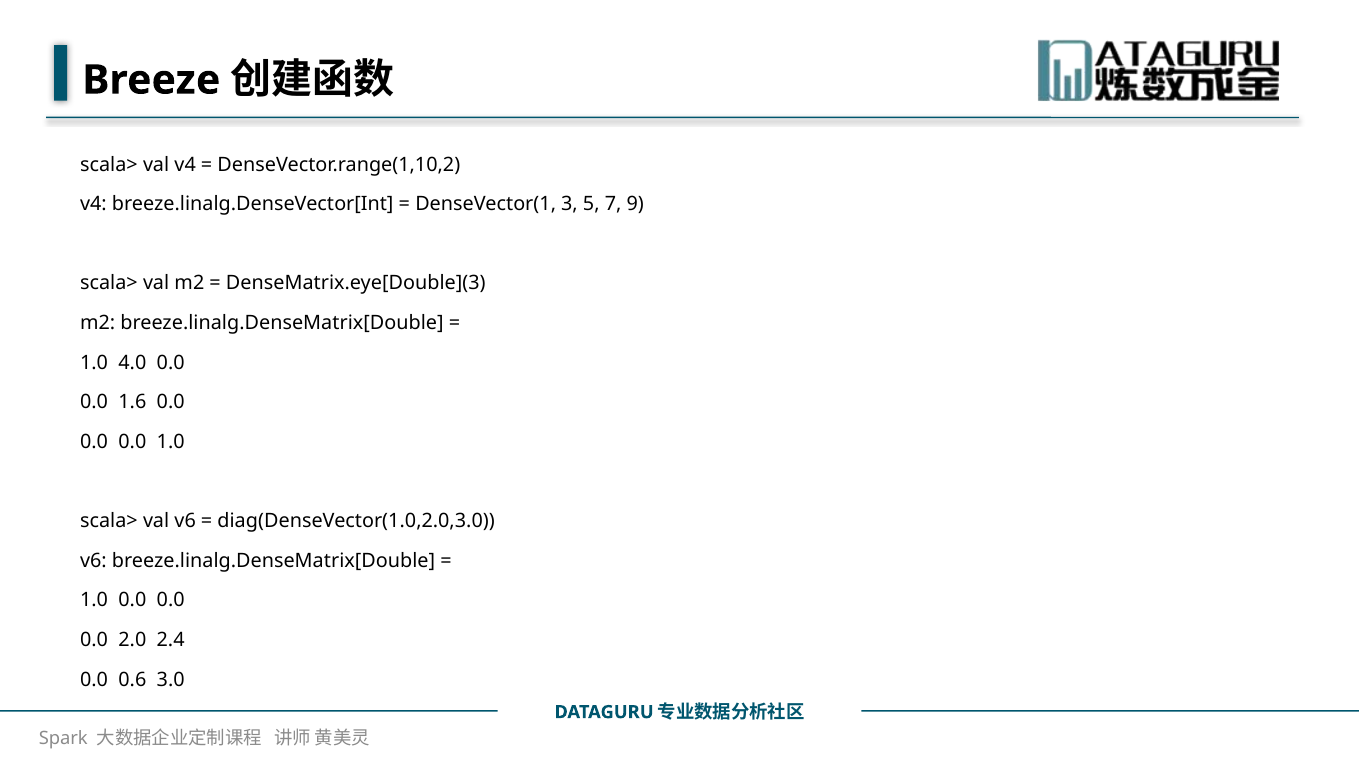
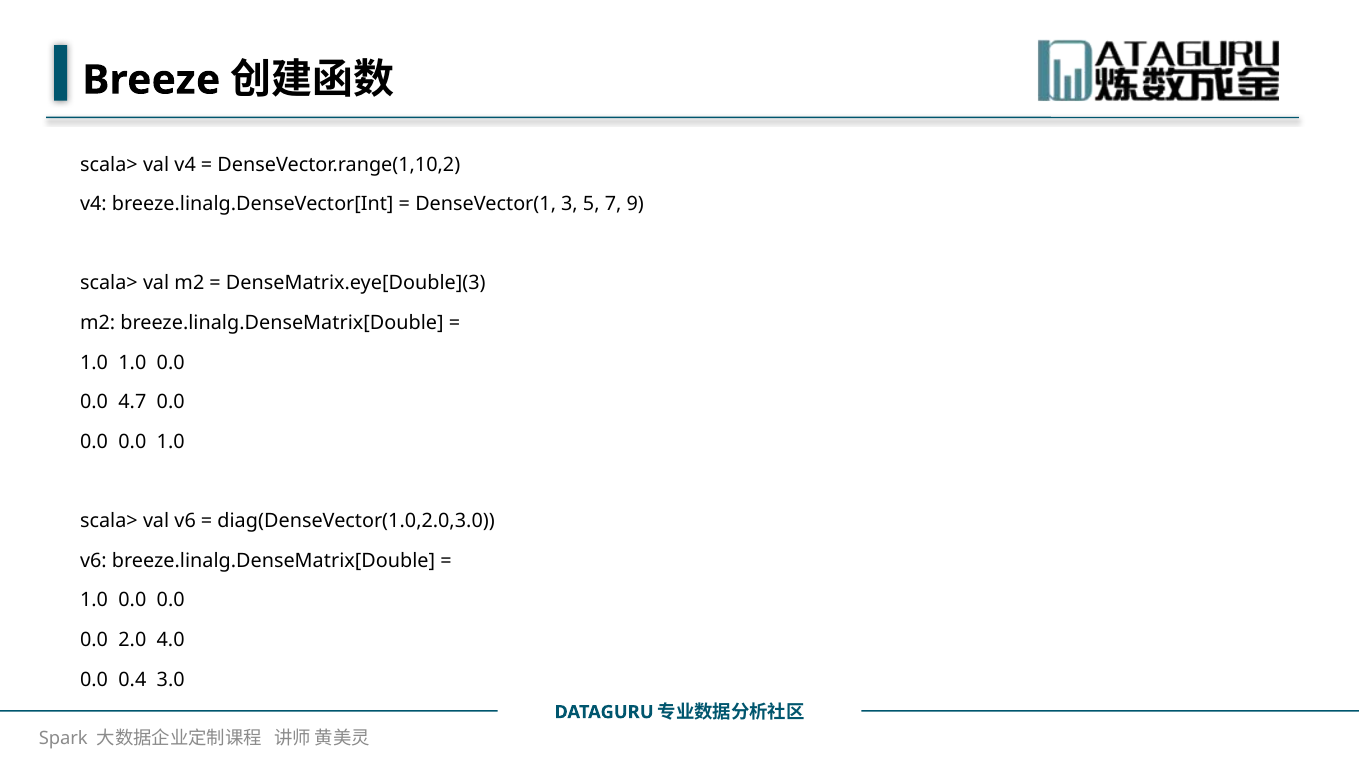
1.0 4.0: 4.0 -> 1.0
1.6: 1.6 -> 4.7
2.4: 2.4 -> 4.0
0.6: 0.6 -> 0.4
